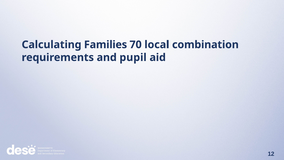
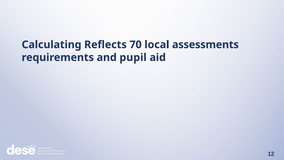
Families: Families -> Reflects
combination: combination -> assessments
